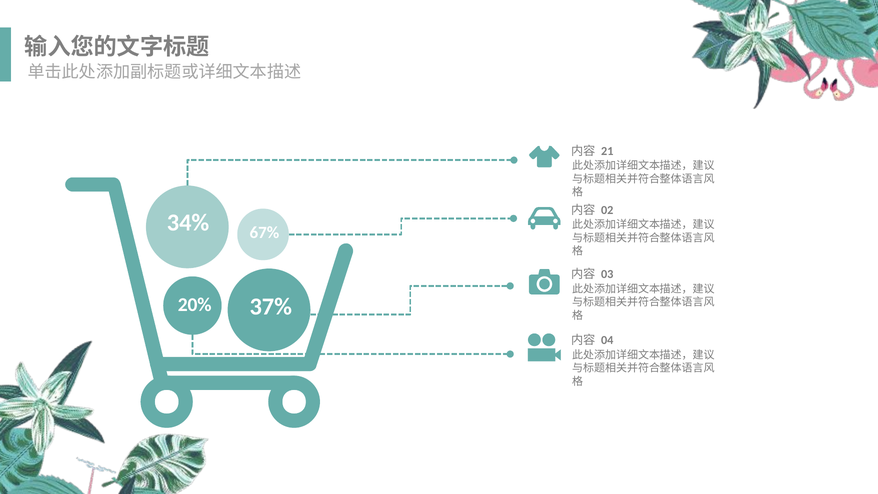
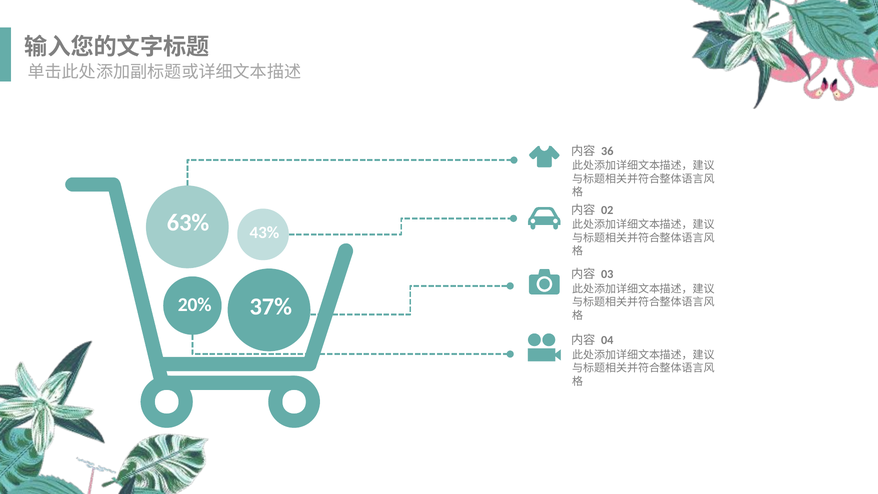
21: 21 -> 36
34%: 34% -> 63%
67%: 67% -> 43%
